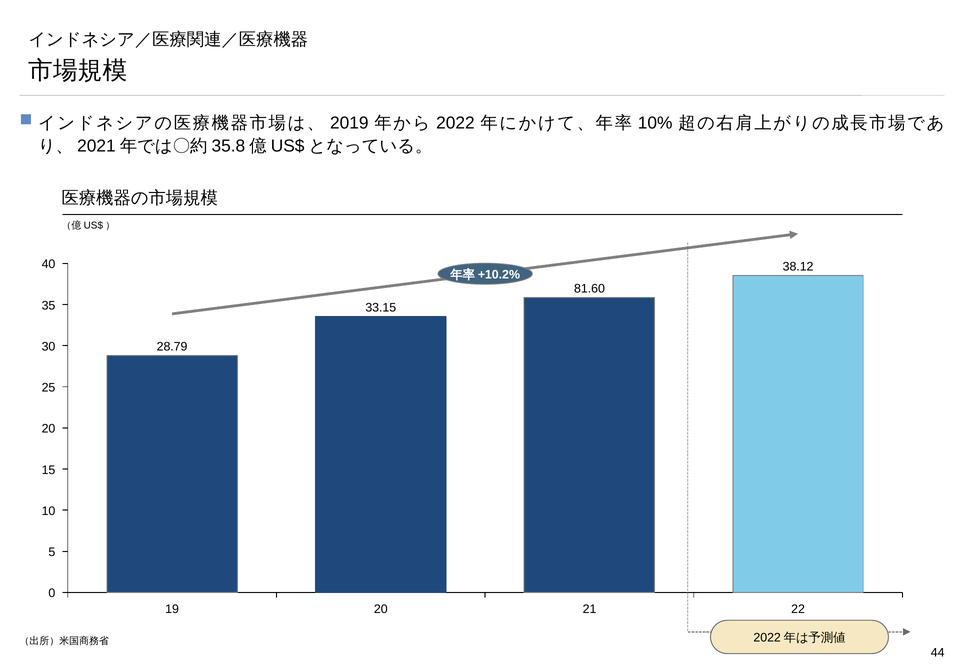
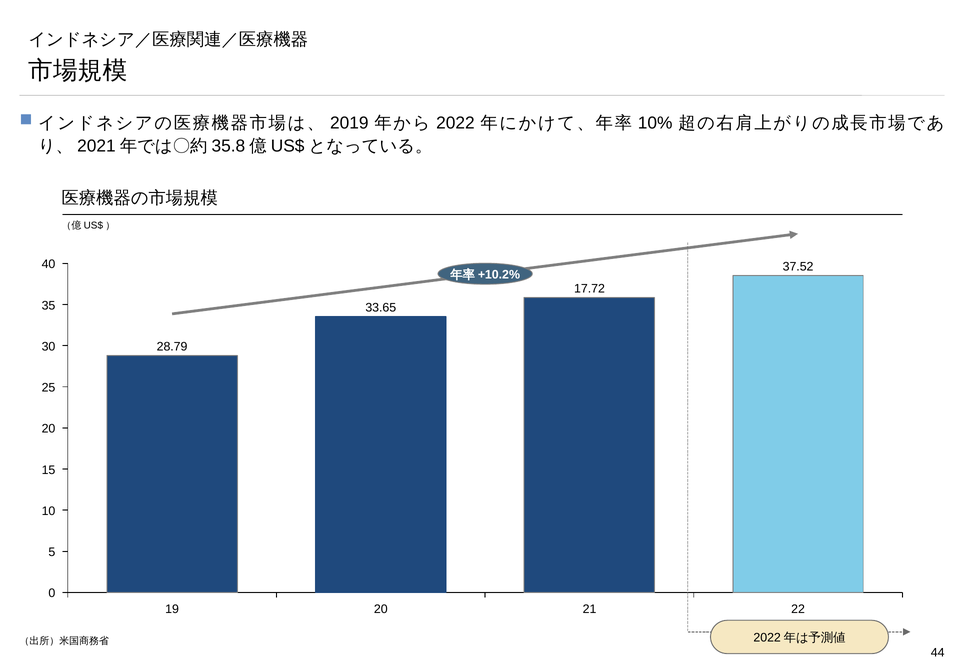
38.12: 38.12 -> 37.52
81.60: 81.60 -> 17.72
33.15: 33.15 -> 33.65
